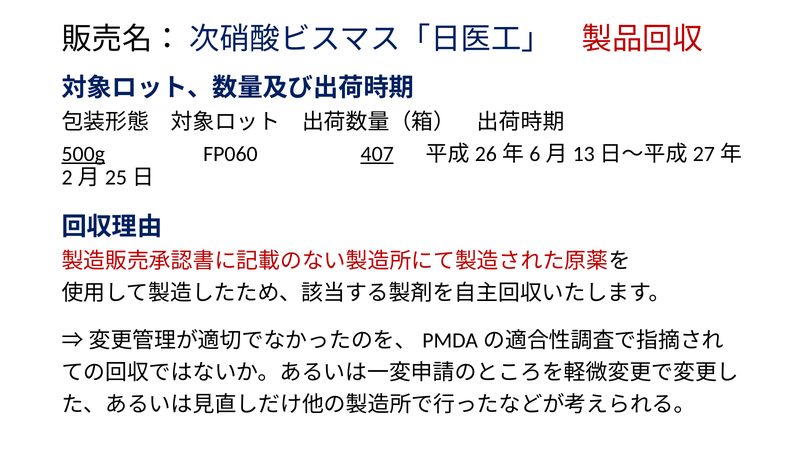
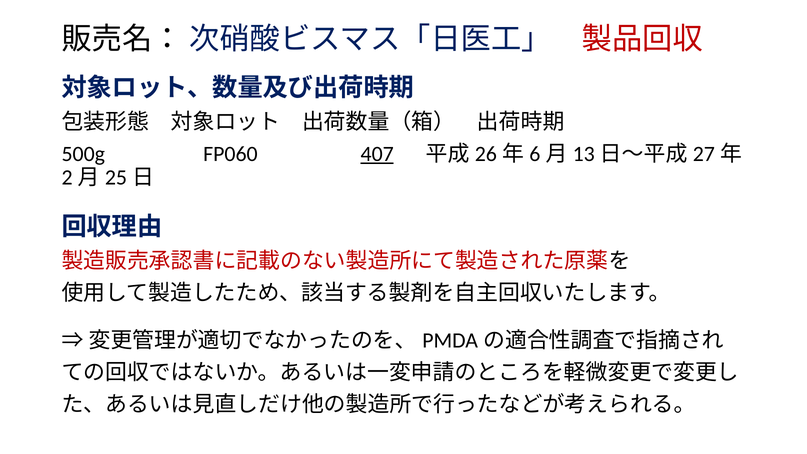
500g underline: present -> none
